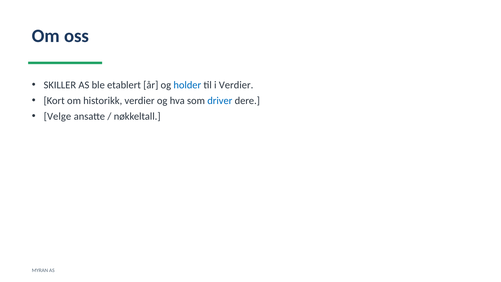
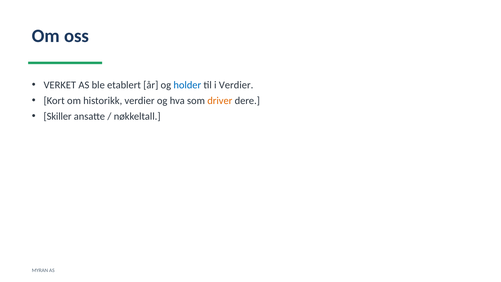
SKILLER: SKILLER -> VERKET
driver colour: blue -> orange
Velge: Velge -> Skiller
